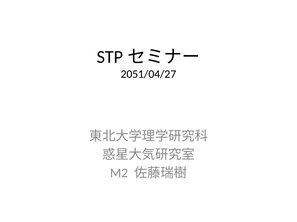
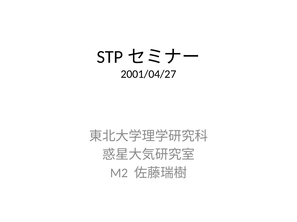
2051/04/27: 2051/04/27 -> 2001/04/27
